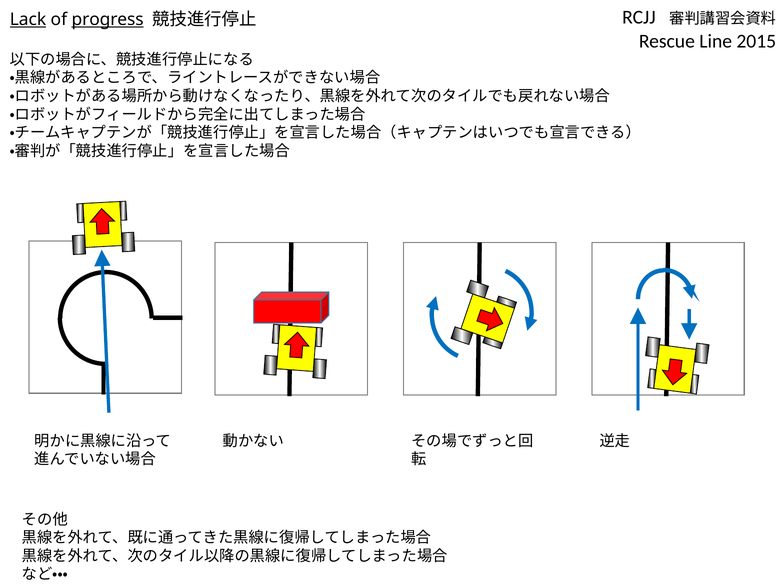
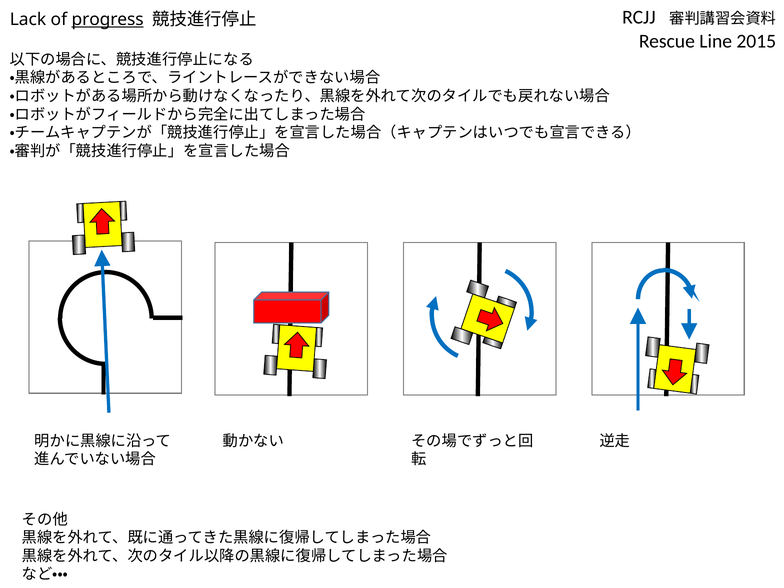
Lack underline: present -> none
